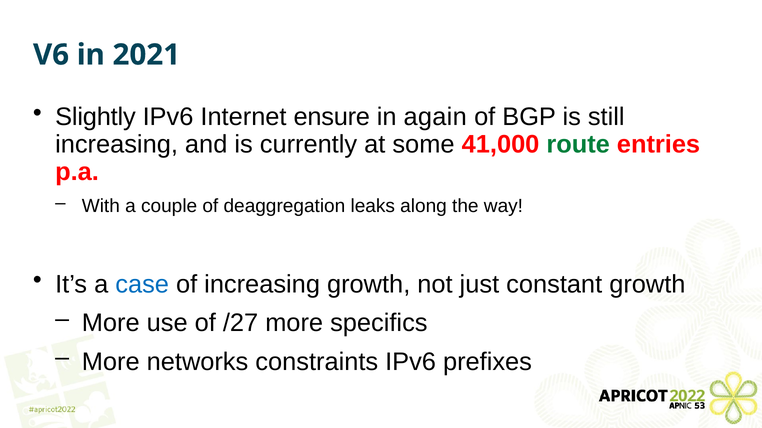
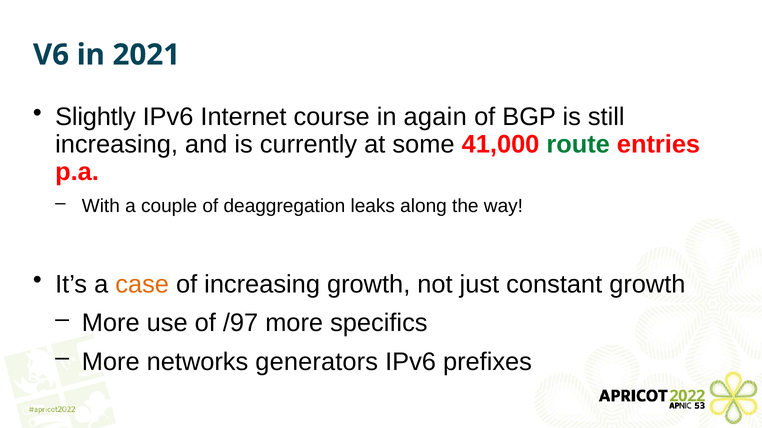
ensure: ensure -> course
case colour: blue -> orange
/27: /27 -> /97
constraints: constraints -> generators
